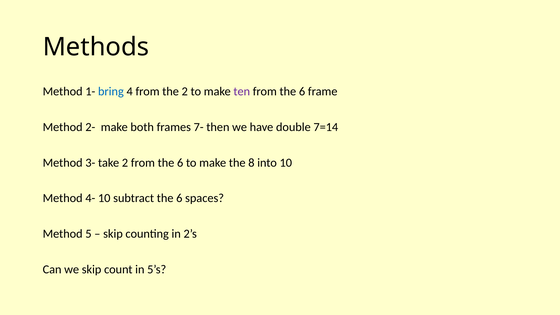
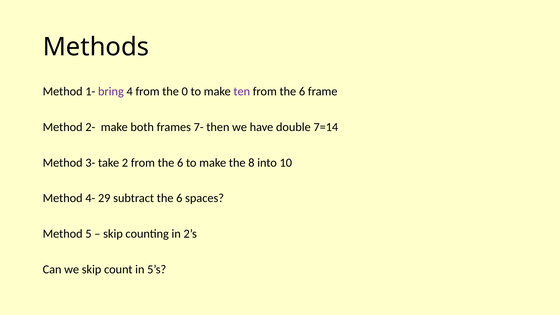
bring colour: blue -> purple
the 2: 2 -> 0
4- 10: 10 -> 29
